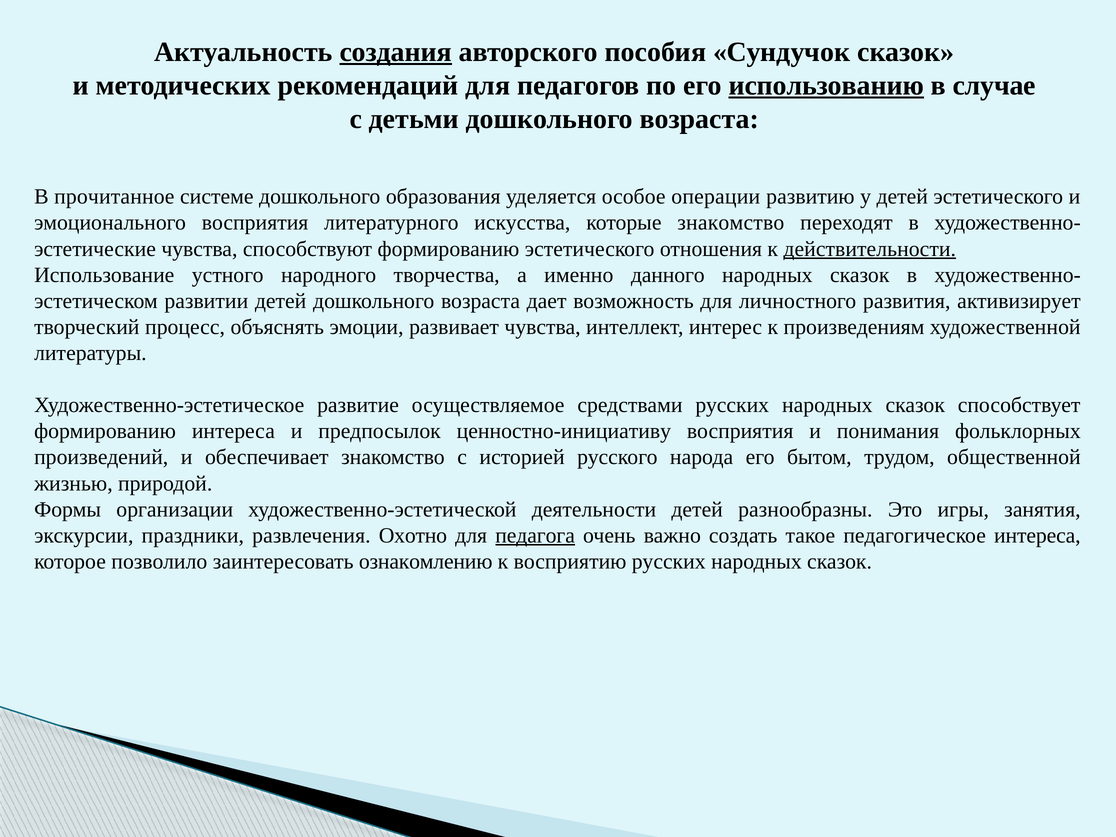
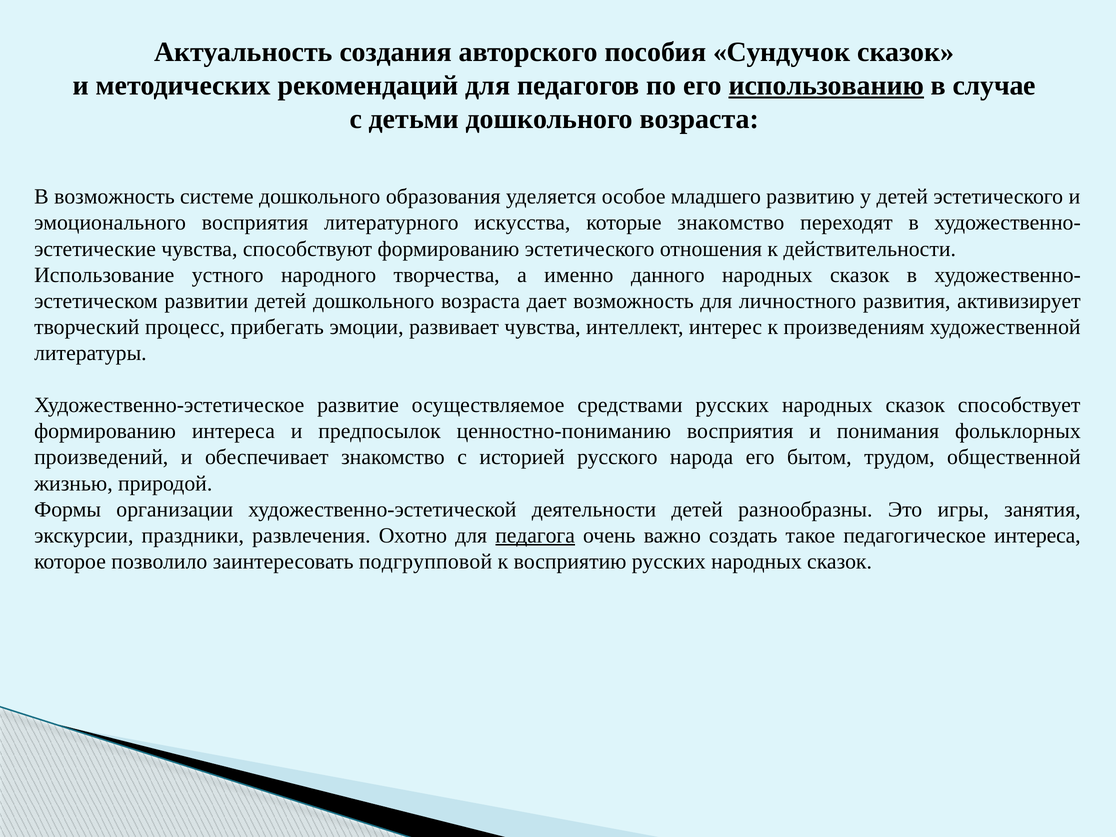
создания underline: present -> none
В прочитанное: прочитанное -> возможность
операции: операции -> младшего
действительности underline: present -> none
объяснять: объяснять -> прибегать
ценностно-инициативу: ценностно-инициативу -> ценностно-пониманию
ознакомлению: ознакомлению -> подгрупповой
